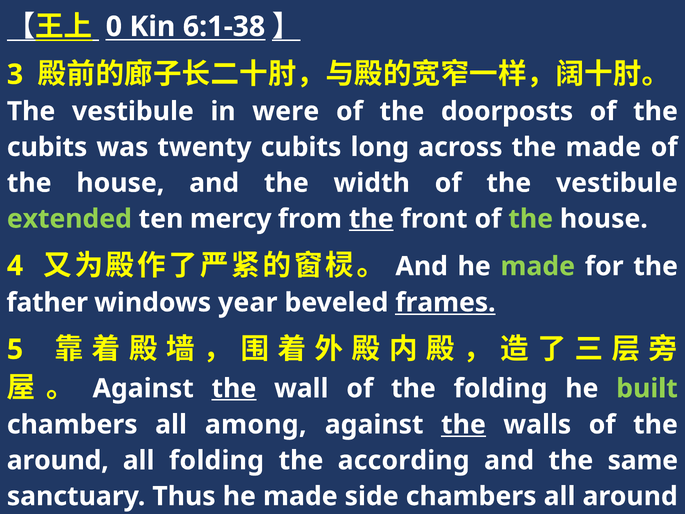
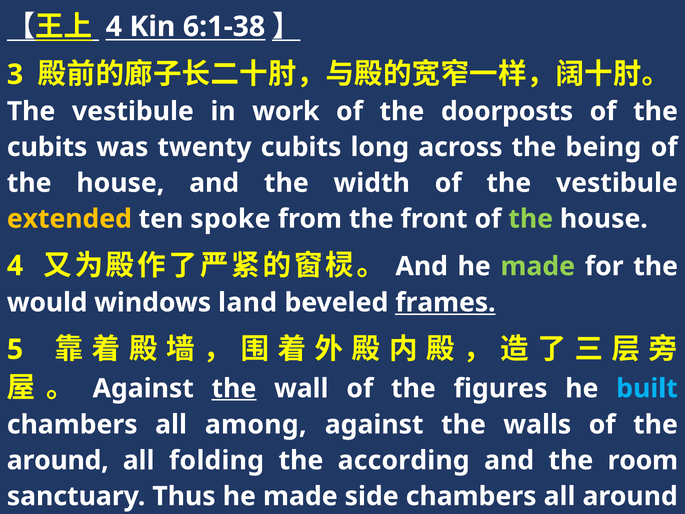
0 at (114, 27): 0 -> 4
were: were -> work
the made: made -> being
extended colour: light green -> yellow
mercy: mercy -> spoke
the at (371, 219) underline: present -> none
father: father -> would
year: year -> land
the folding: folding -> figures
built colour: light green -> light blue
the at (463, 424) underline: present -> none
same: same -> room
